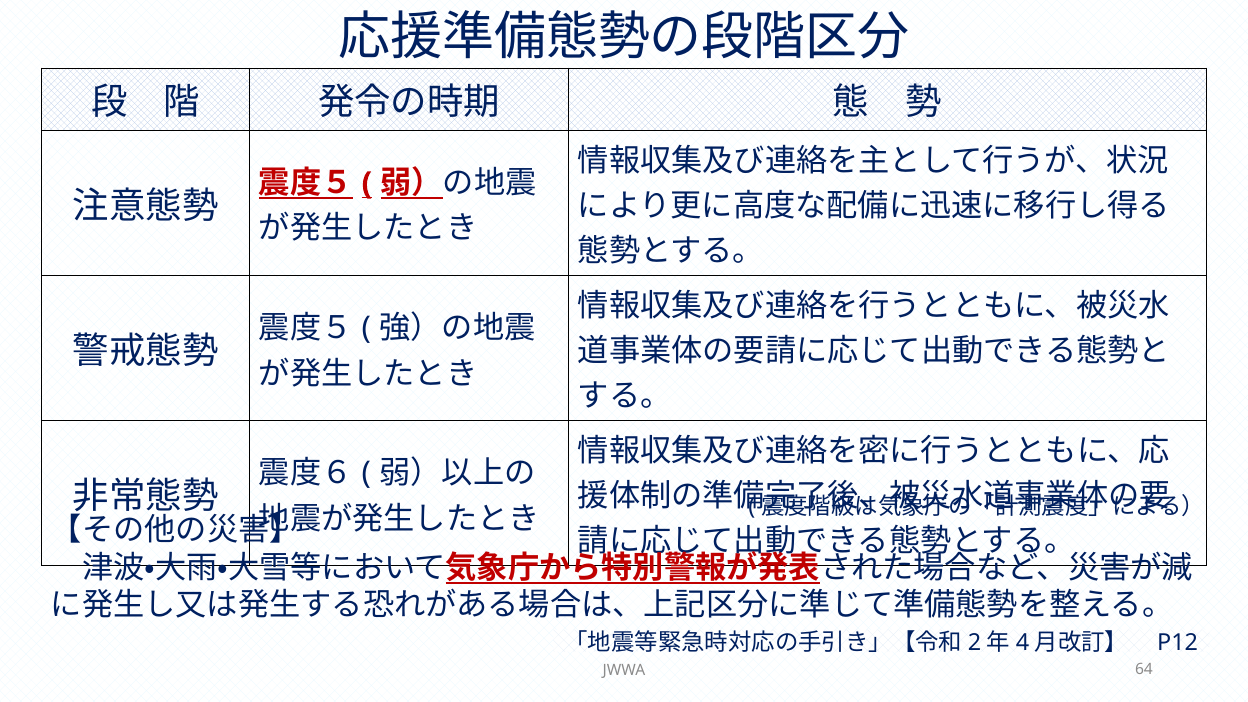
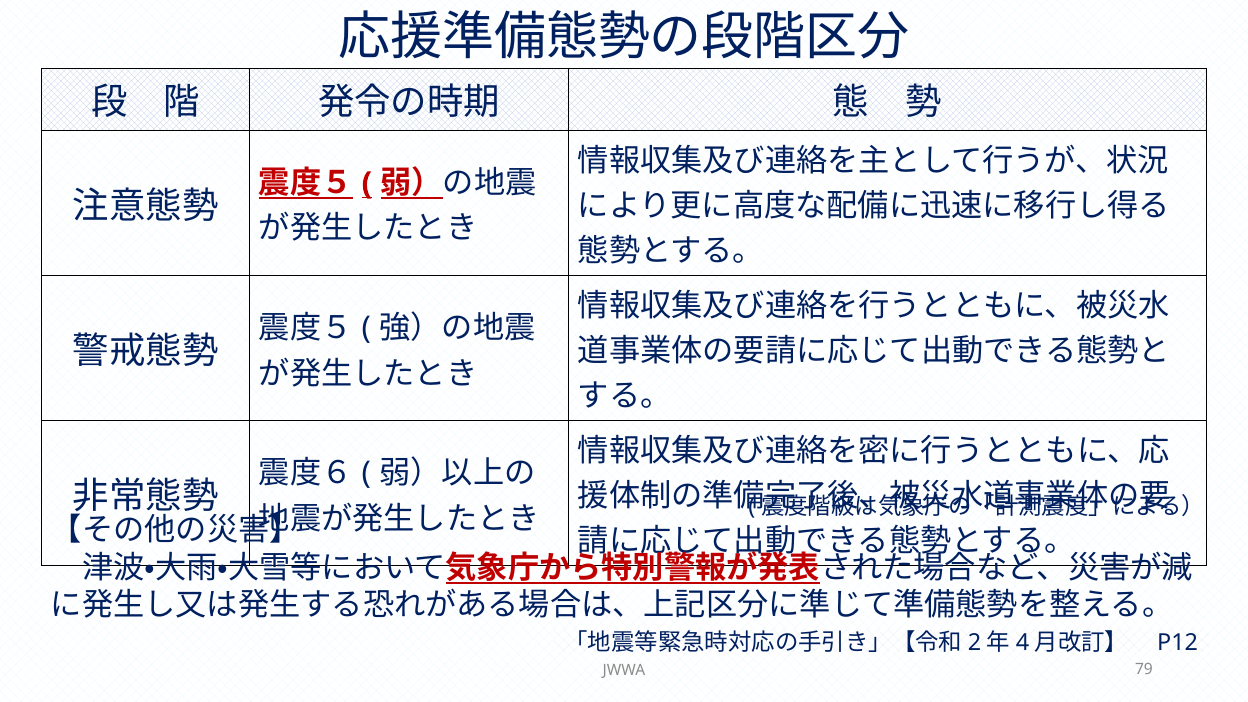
64: 64 -> 79
